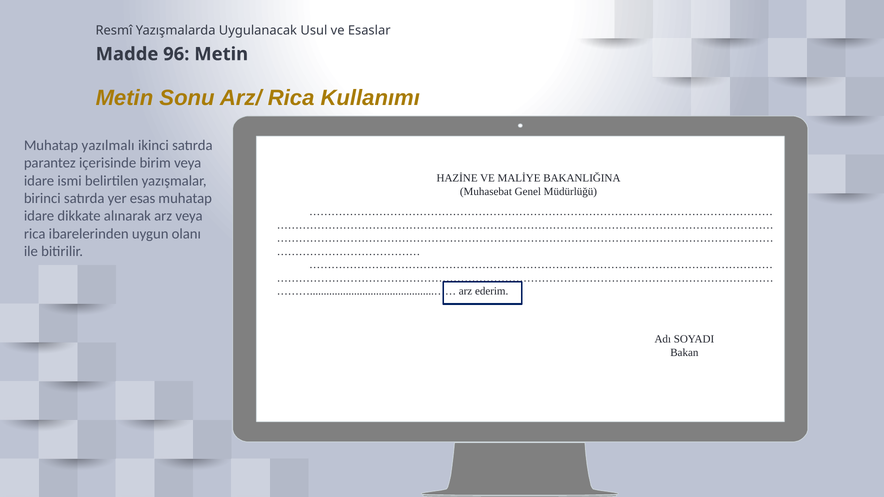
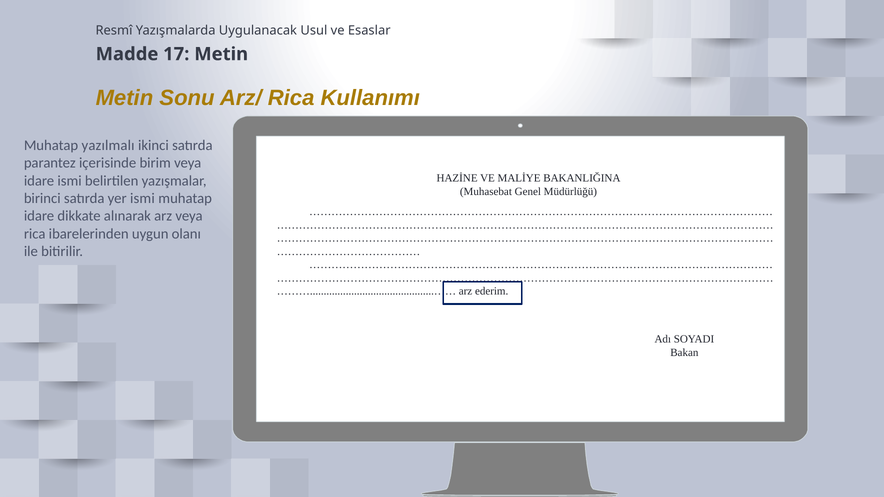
96: 96 -> 17
yer esas: esas -> ismi
